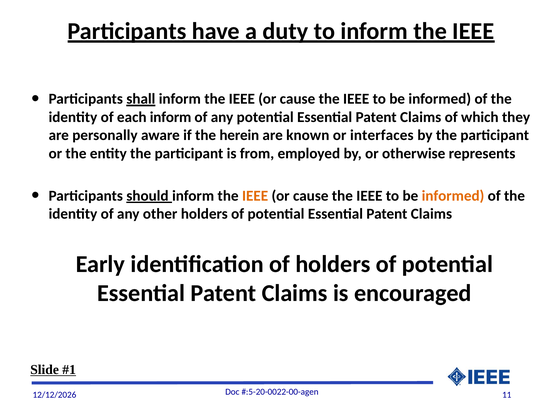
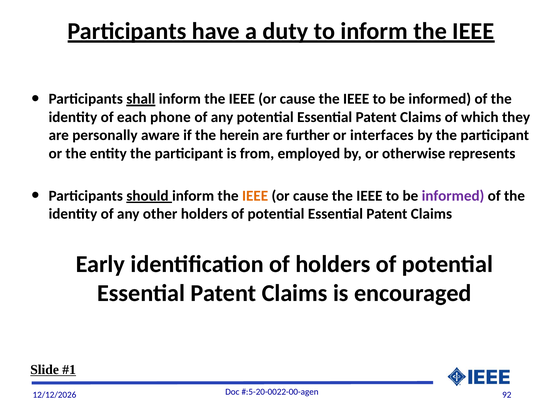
each inform: inform -> phone
known: known -> further
informed at (453, 196) colour: orange -> purple
11: 11 -> 92
